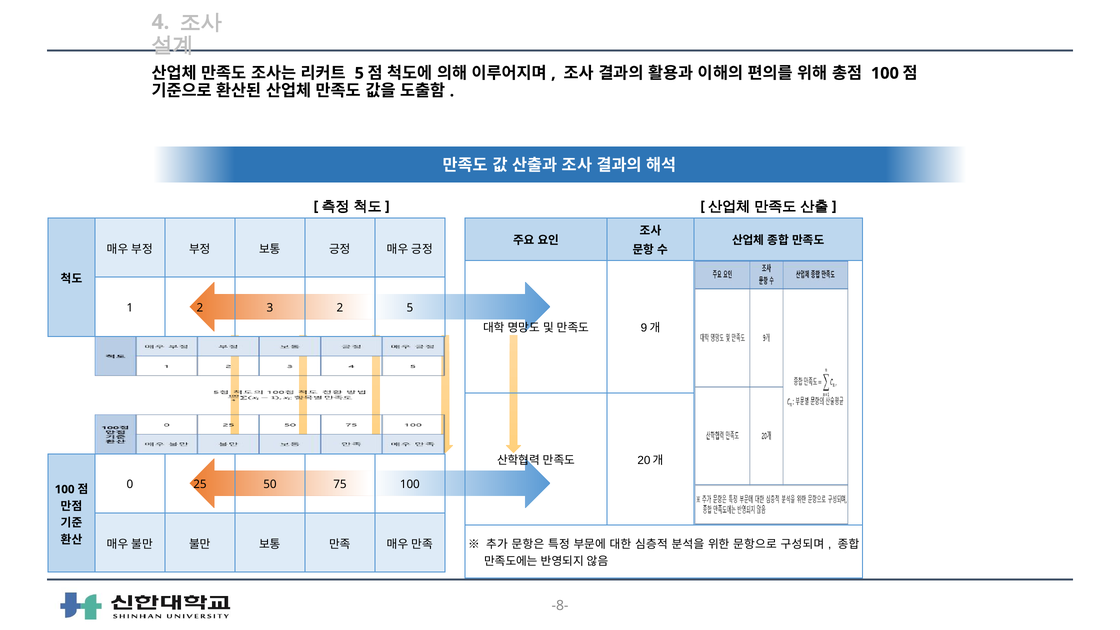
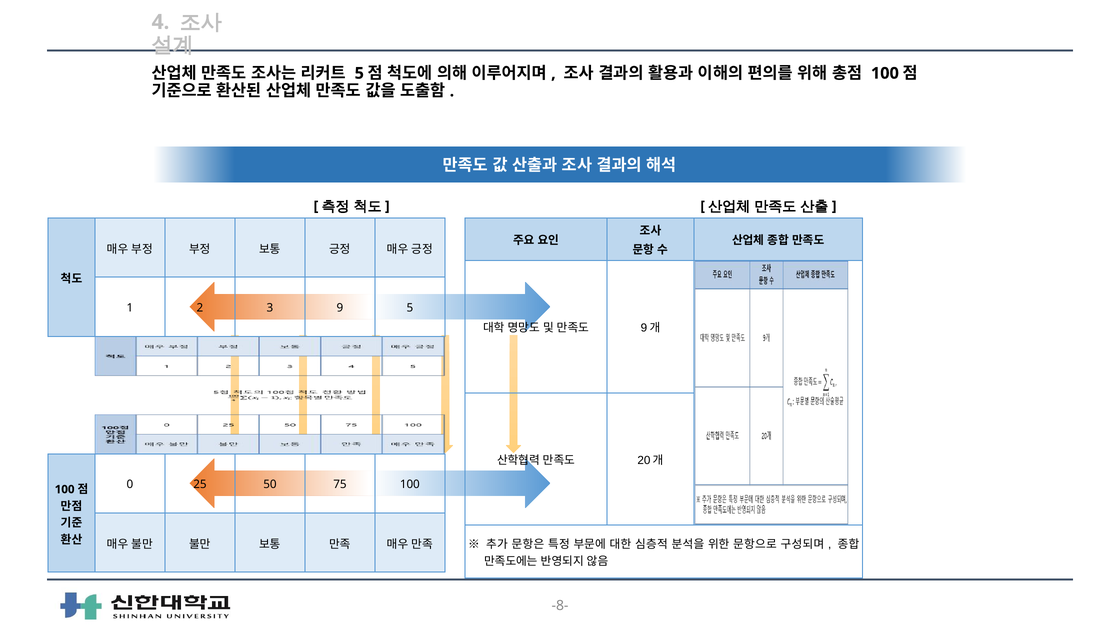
2 at (340, 308): 2 -> 9
